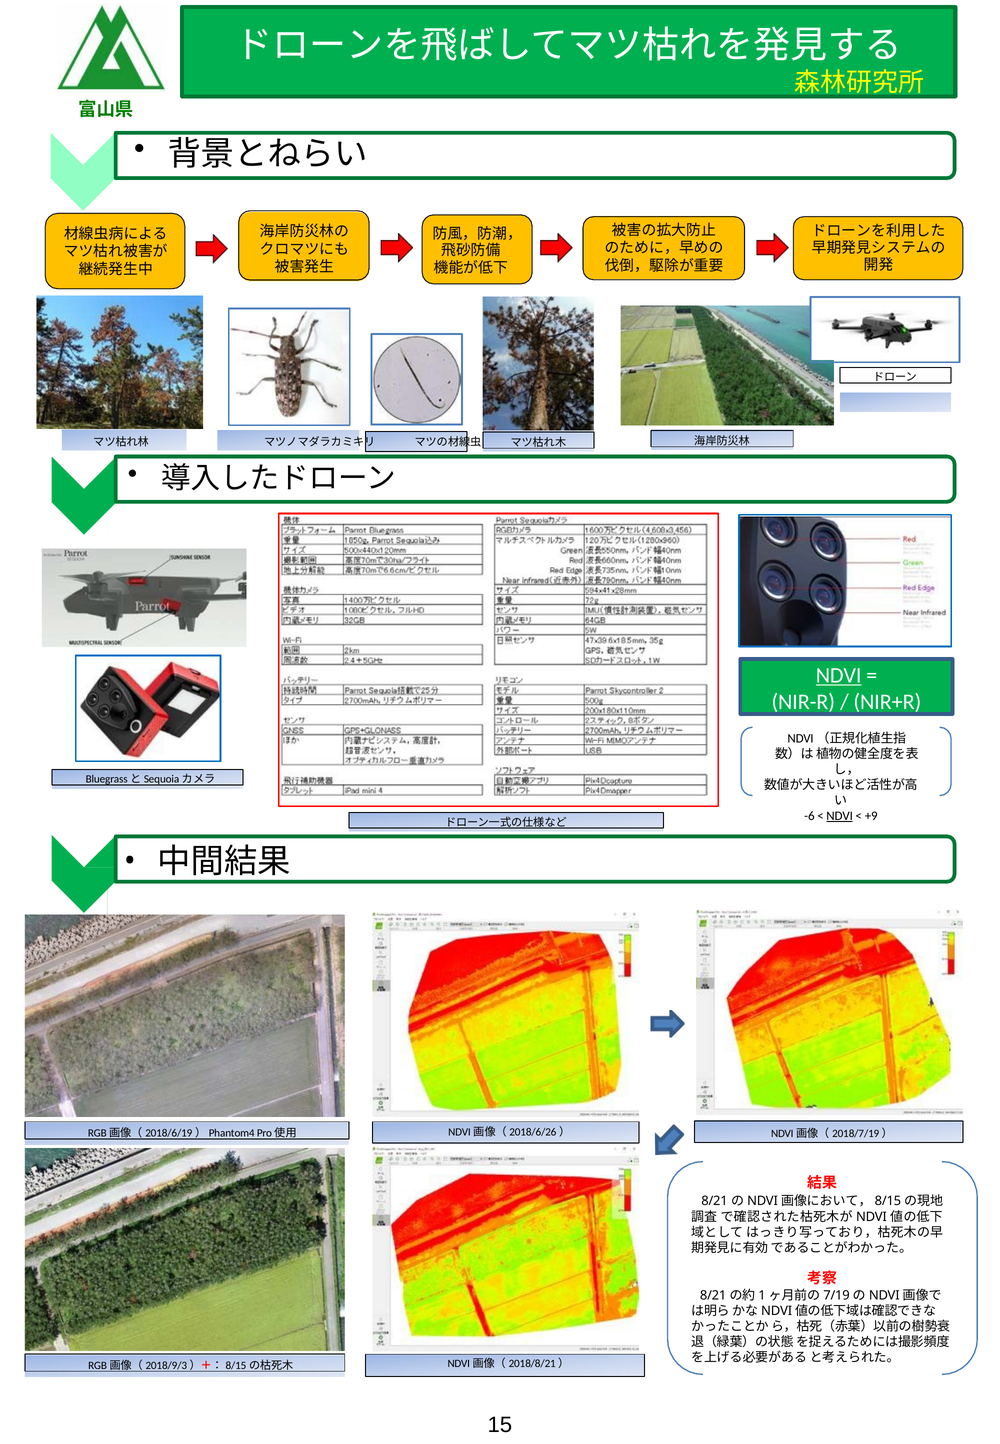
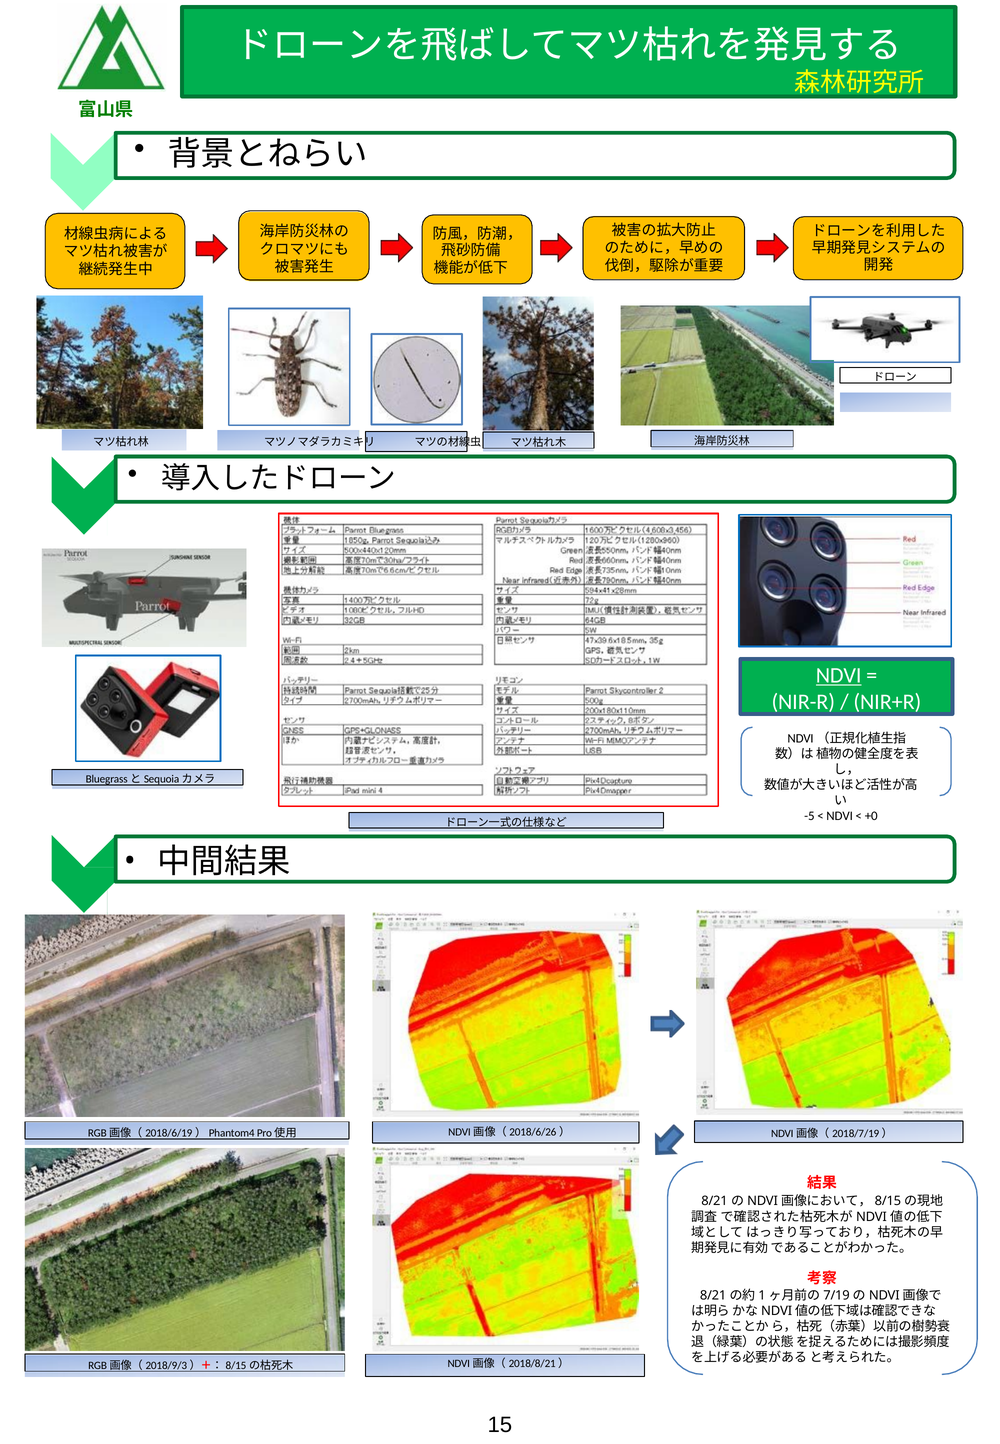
-6: -6 -> -5
NDVI at (840, 816) underline: present -> none
+9: +9 -> +0
